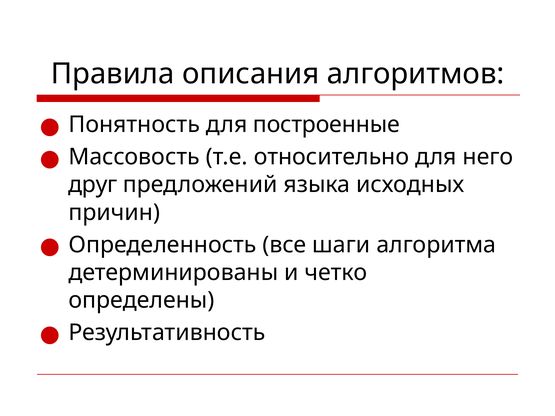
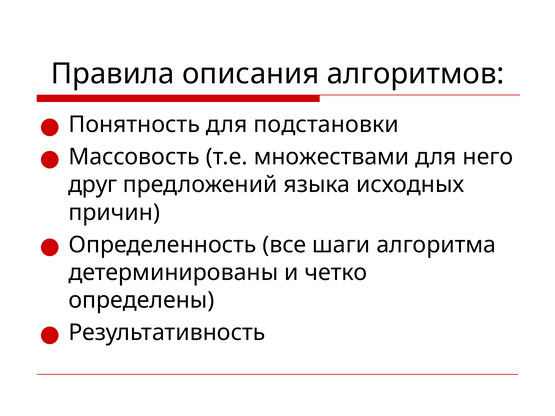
построенные: построенные -> подстановки
относительно: относительно -> множествами
